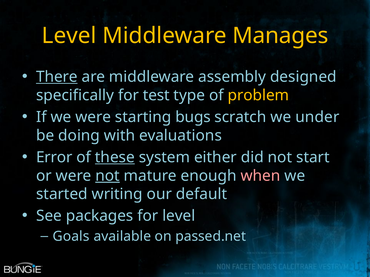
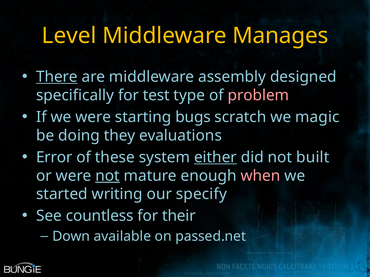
problem colour: yellow -> pink
under: under -> magic
with: with -> they
these underline: present -> none
either underline: none -> present
start: start -> built
default: default -> specify
packages: packages -> countless
for level: level -> their
Goals: Goals -> Down
